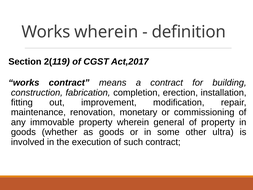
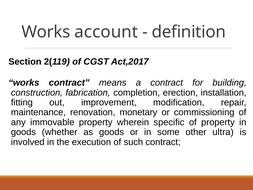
Works wherein: wherein -> account
general: general -> specific
